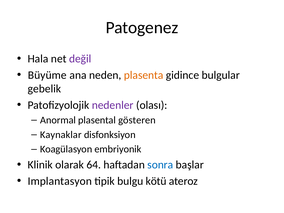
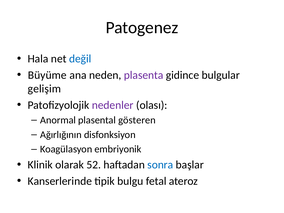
değil colour: purple -> blue
plasenta colour: orange -> purple
gebelik: gebelik -> gelişim
Kaynaklar: Kaynaklar -> Ağırlığının
64: 64 -> 52
Implantasyon: Implantasyon -> Kanserlerinde
kötü: kötü -> fetal
